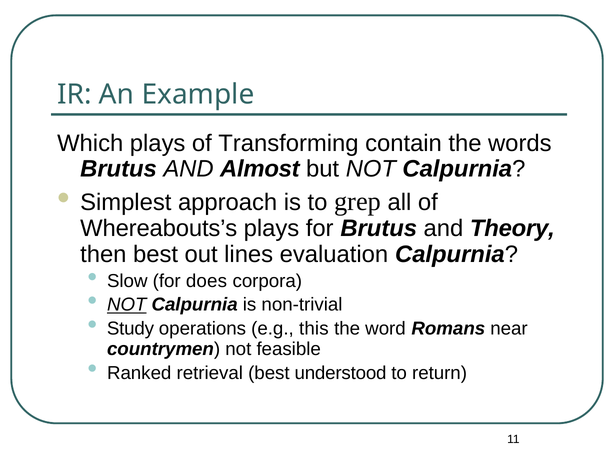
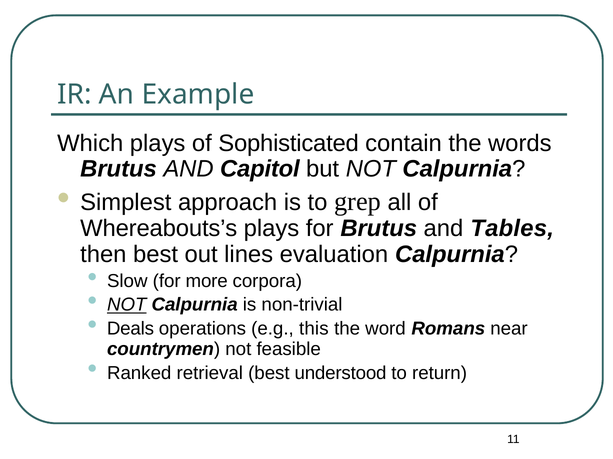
Transforming: Transforming -> Sophisticated
Almost: Almost -> Capitol
Theory: Theory -> Tables
does: does -> more
Study: Study -> Deals
